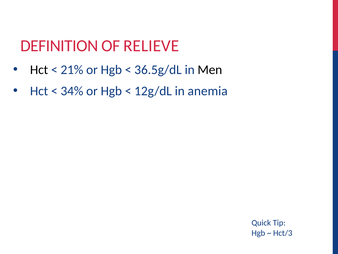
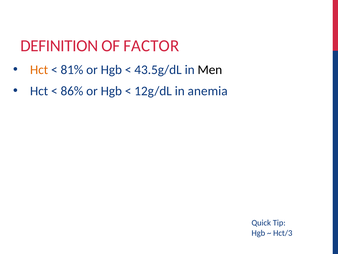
RELIEVE: RELIEVE -> FACTOR
Hct at (39, 70) colour: black -> orange
21%: 21% -> 81%
36.5g/dL: 36.5g/dL -> 43.5g/dL
34%: 34% -> 86%
